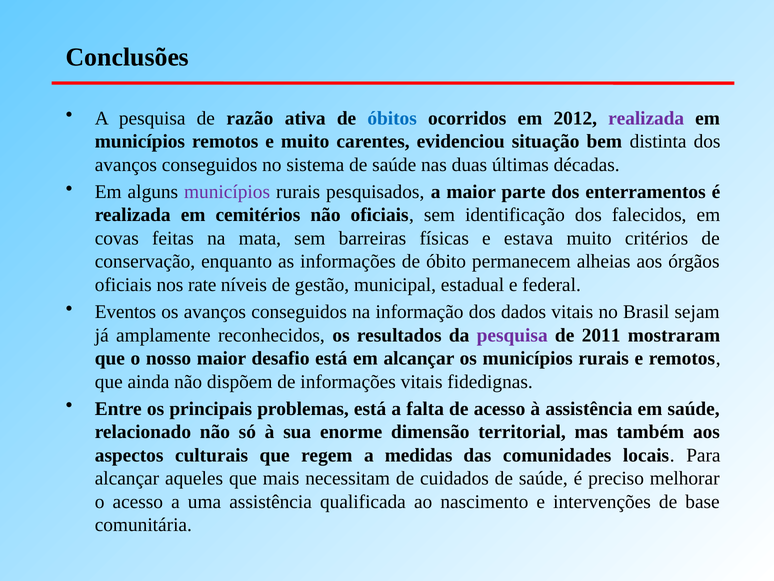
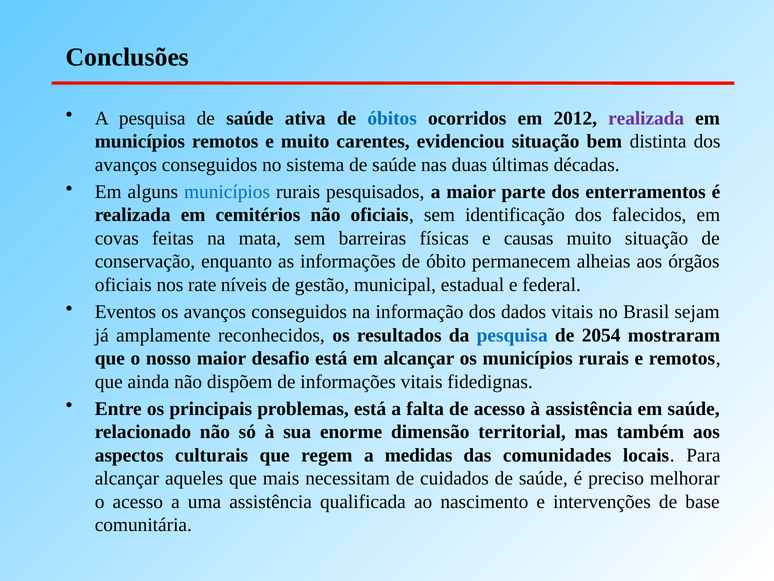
pesquisa de razão: razão -> saúde
municípios at (227, 192) colour: purple -> blue
estava: estava -> causas
muito critérios: critérios -> situação
pesquisa at (512, 335) colour: purple -> blue
2011: 2011 -> 2054
